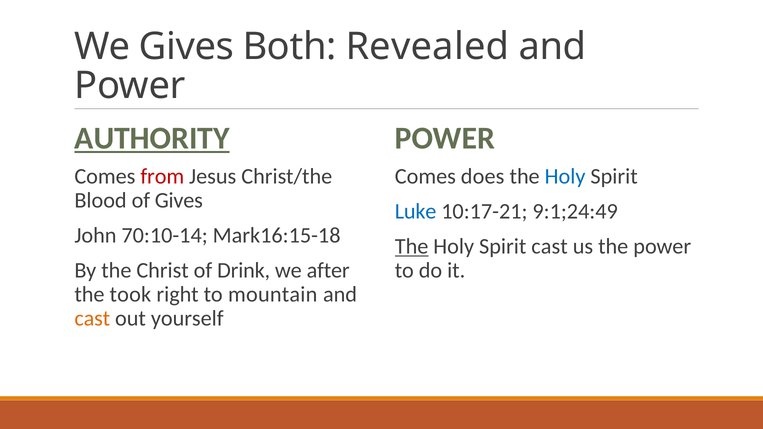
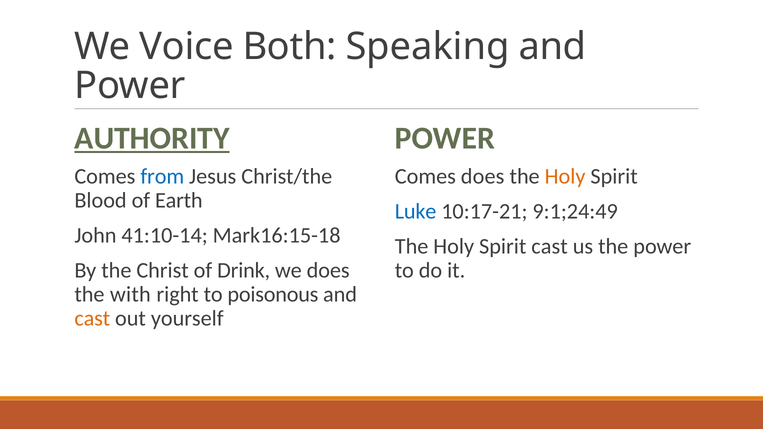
We Gives: Gives -> Voice
Revealed: Revealed -> Speaking
from colour: red -> blue
Holy at (565, 176) colour: blue -> orange
of Gives: Gives -> Earth
70:10-14: 70:10-14 -> 41:10-14
The at (412, 247) underline: present -> none
we after: after -> does
took: took -> with
mountain: mountain -> poisonous
